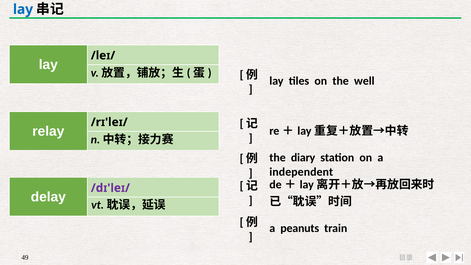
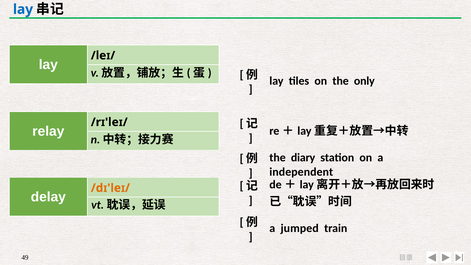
well: well -> only
/dɪ'leɪ/ colour: purple -> orange
peanuts: peanuts -> jumped
